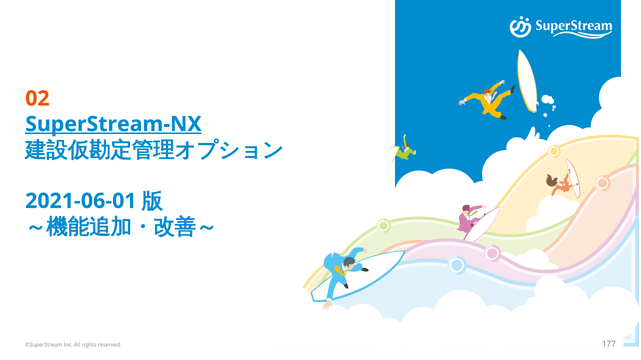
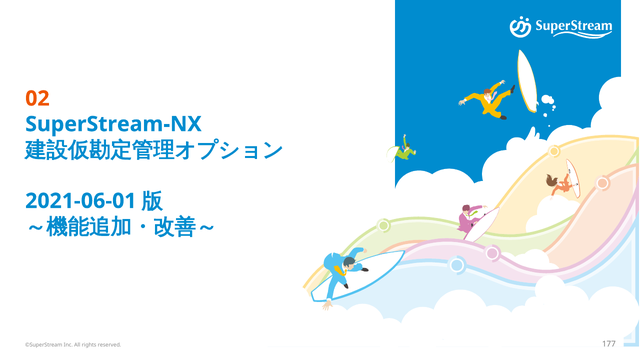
SuperStream-NX underline: present -> none
